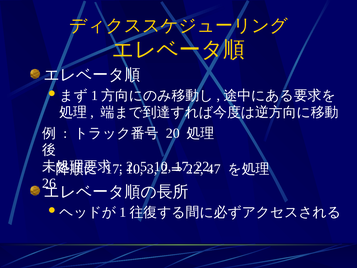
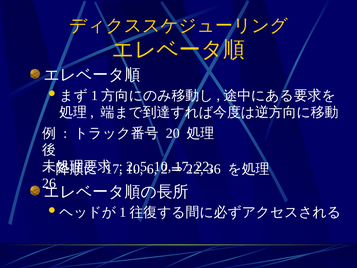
3: 3 -> 6
47: 47 -> 36
